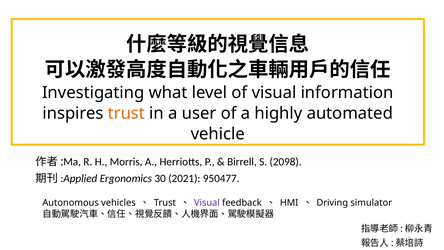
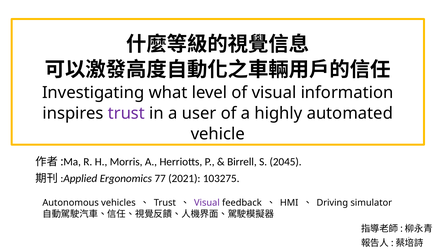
trust at (126, 113) colour: orange -> purple
2098: 2098 -> 2045
30: 30 -> 77
950477: 950477 -> 103275
